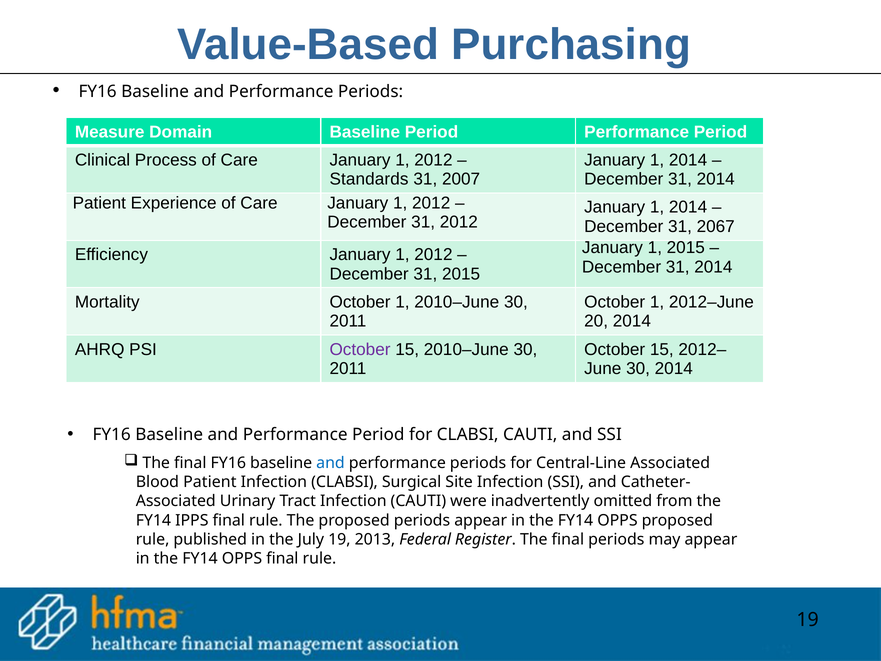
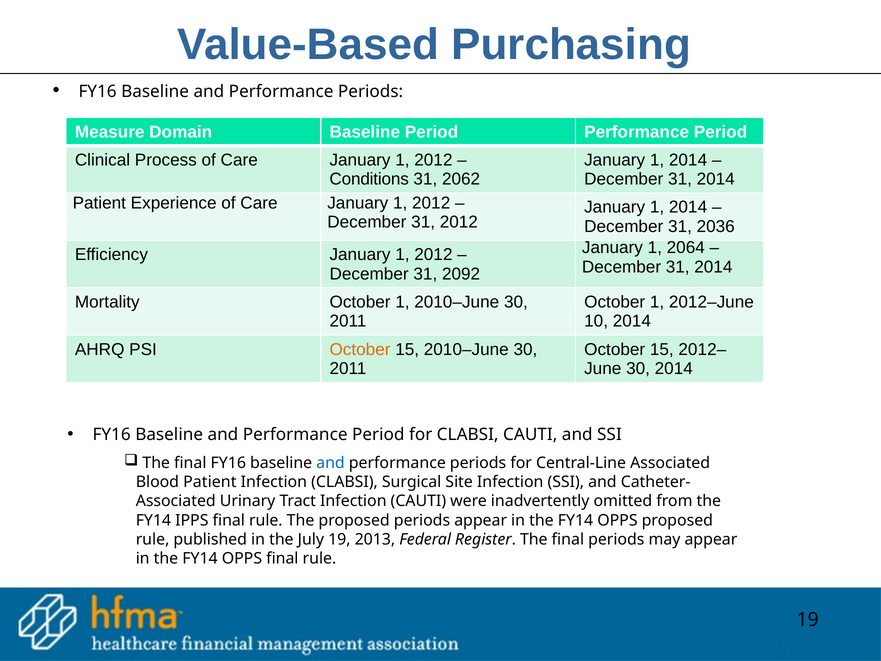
Standards: Standards -> Conditions
2007: 2007 -> 2062
2067: 2067 -> 2036
1 2015: 2015 -> 2064
31 2015: 2015 -> 2092
20: 20 -> 10
October at (360, 349) colour: purple -> orange
